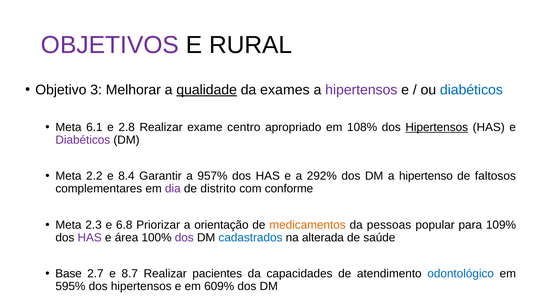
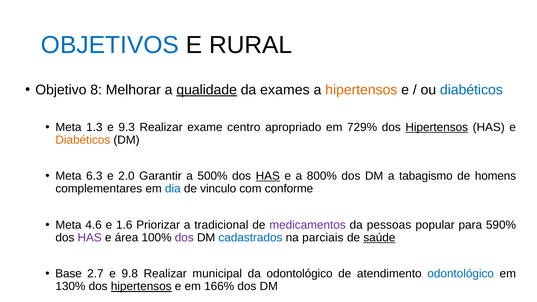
OBJETIVOS colour: purple -> blue
3: 3 -> 8
hipertensos at (361, 90) colour: purple -> orange
6.1: 6.1 -> 1.3
2.8: 2.8 -> 9.3
108%: 108% -> 729%
Diabéticos at (83, 140) colour: purple -> orange
2.2: 2.2 -> 6.3
8.4: 8.4 -> 2.0
957%: 957% -> 500%
HAS at (268, 176) underline: none -> present
292%: 292% -> 800%
hipertenso: hipertenso -> tabagismo
faltosos: faltosos -> homens
dia colour: purple -> blue
distrito: distrito -> vinculo
2.3: 2.3 -> 4.6
6.8: 6.8 -> 1.6
orientação: orientação -> tradicional
medicamentos colour: orange -> purple
109%: 109% -> 590%
alterada: alterada -> parciais
saúde underline: none -> present
8.7: 8.7 -> 9.8
pacientes: pacientes -> municipal
da capacidades: capacidades -> odontológico
595%: 595% -> 130%
hipertensos at (141, 287) underline: none -> present
609%: 609% -> 166%
